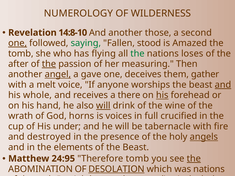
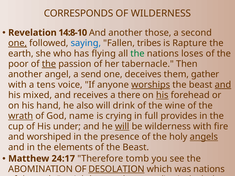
NUMEROLOGY: NUMEROLOGY -> CORRESPONDS
saying colour: green -> blue
stood: stood -> tribes
Amazed: Amazed -> Rapture
tomb at (21, 54): tomb -> earth
after: after -> poor
measuring: measuring -> tabernacle
angel underline: present -> none
gave: gave -> send
melt: melt -> tens
worships underline: none -> present
whole: whole -> mixed
will at (103, 106) underline: present -> none
wrath underline: none -> present
horns: horns -> name
voices: voices -> crying
crucified: crucified -> provides
will at (122, 127) underline: none -> present
be tabernacle: tabernacle -> wilderness
destroyed: destroyed -> worshiped
24:95: 24:95 -> 24:17
the at (194, 159) underline: present -> none
